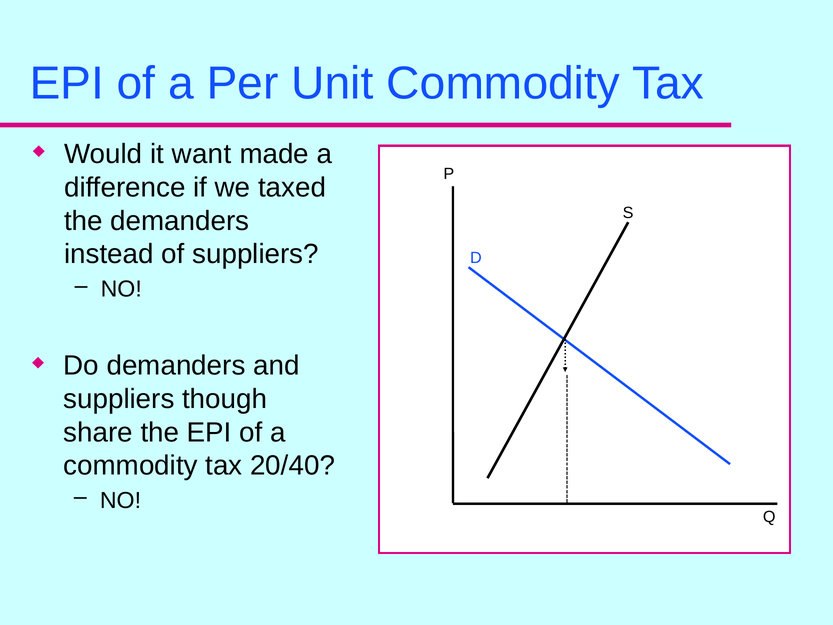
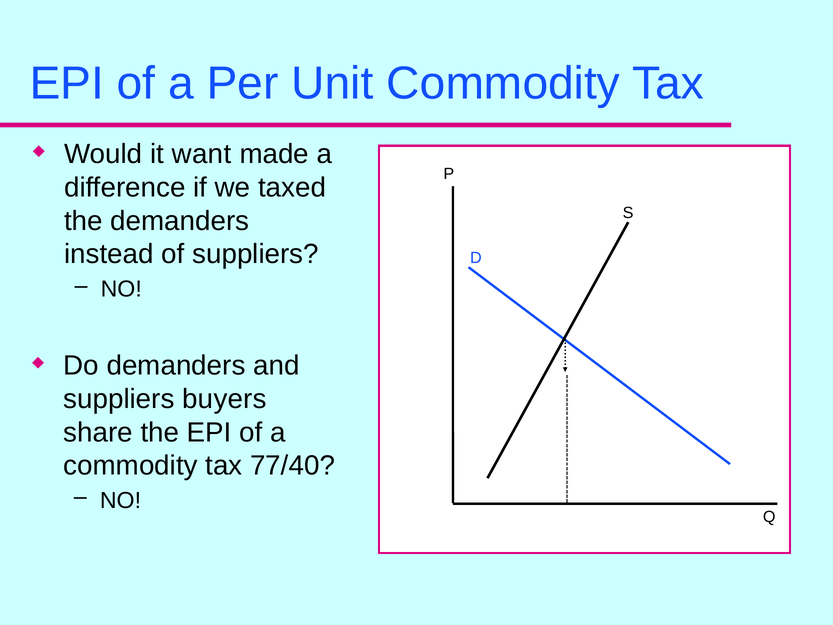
though: though -> buyers
20/40: 20/40 -> 77/40
